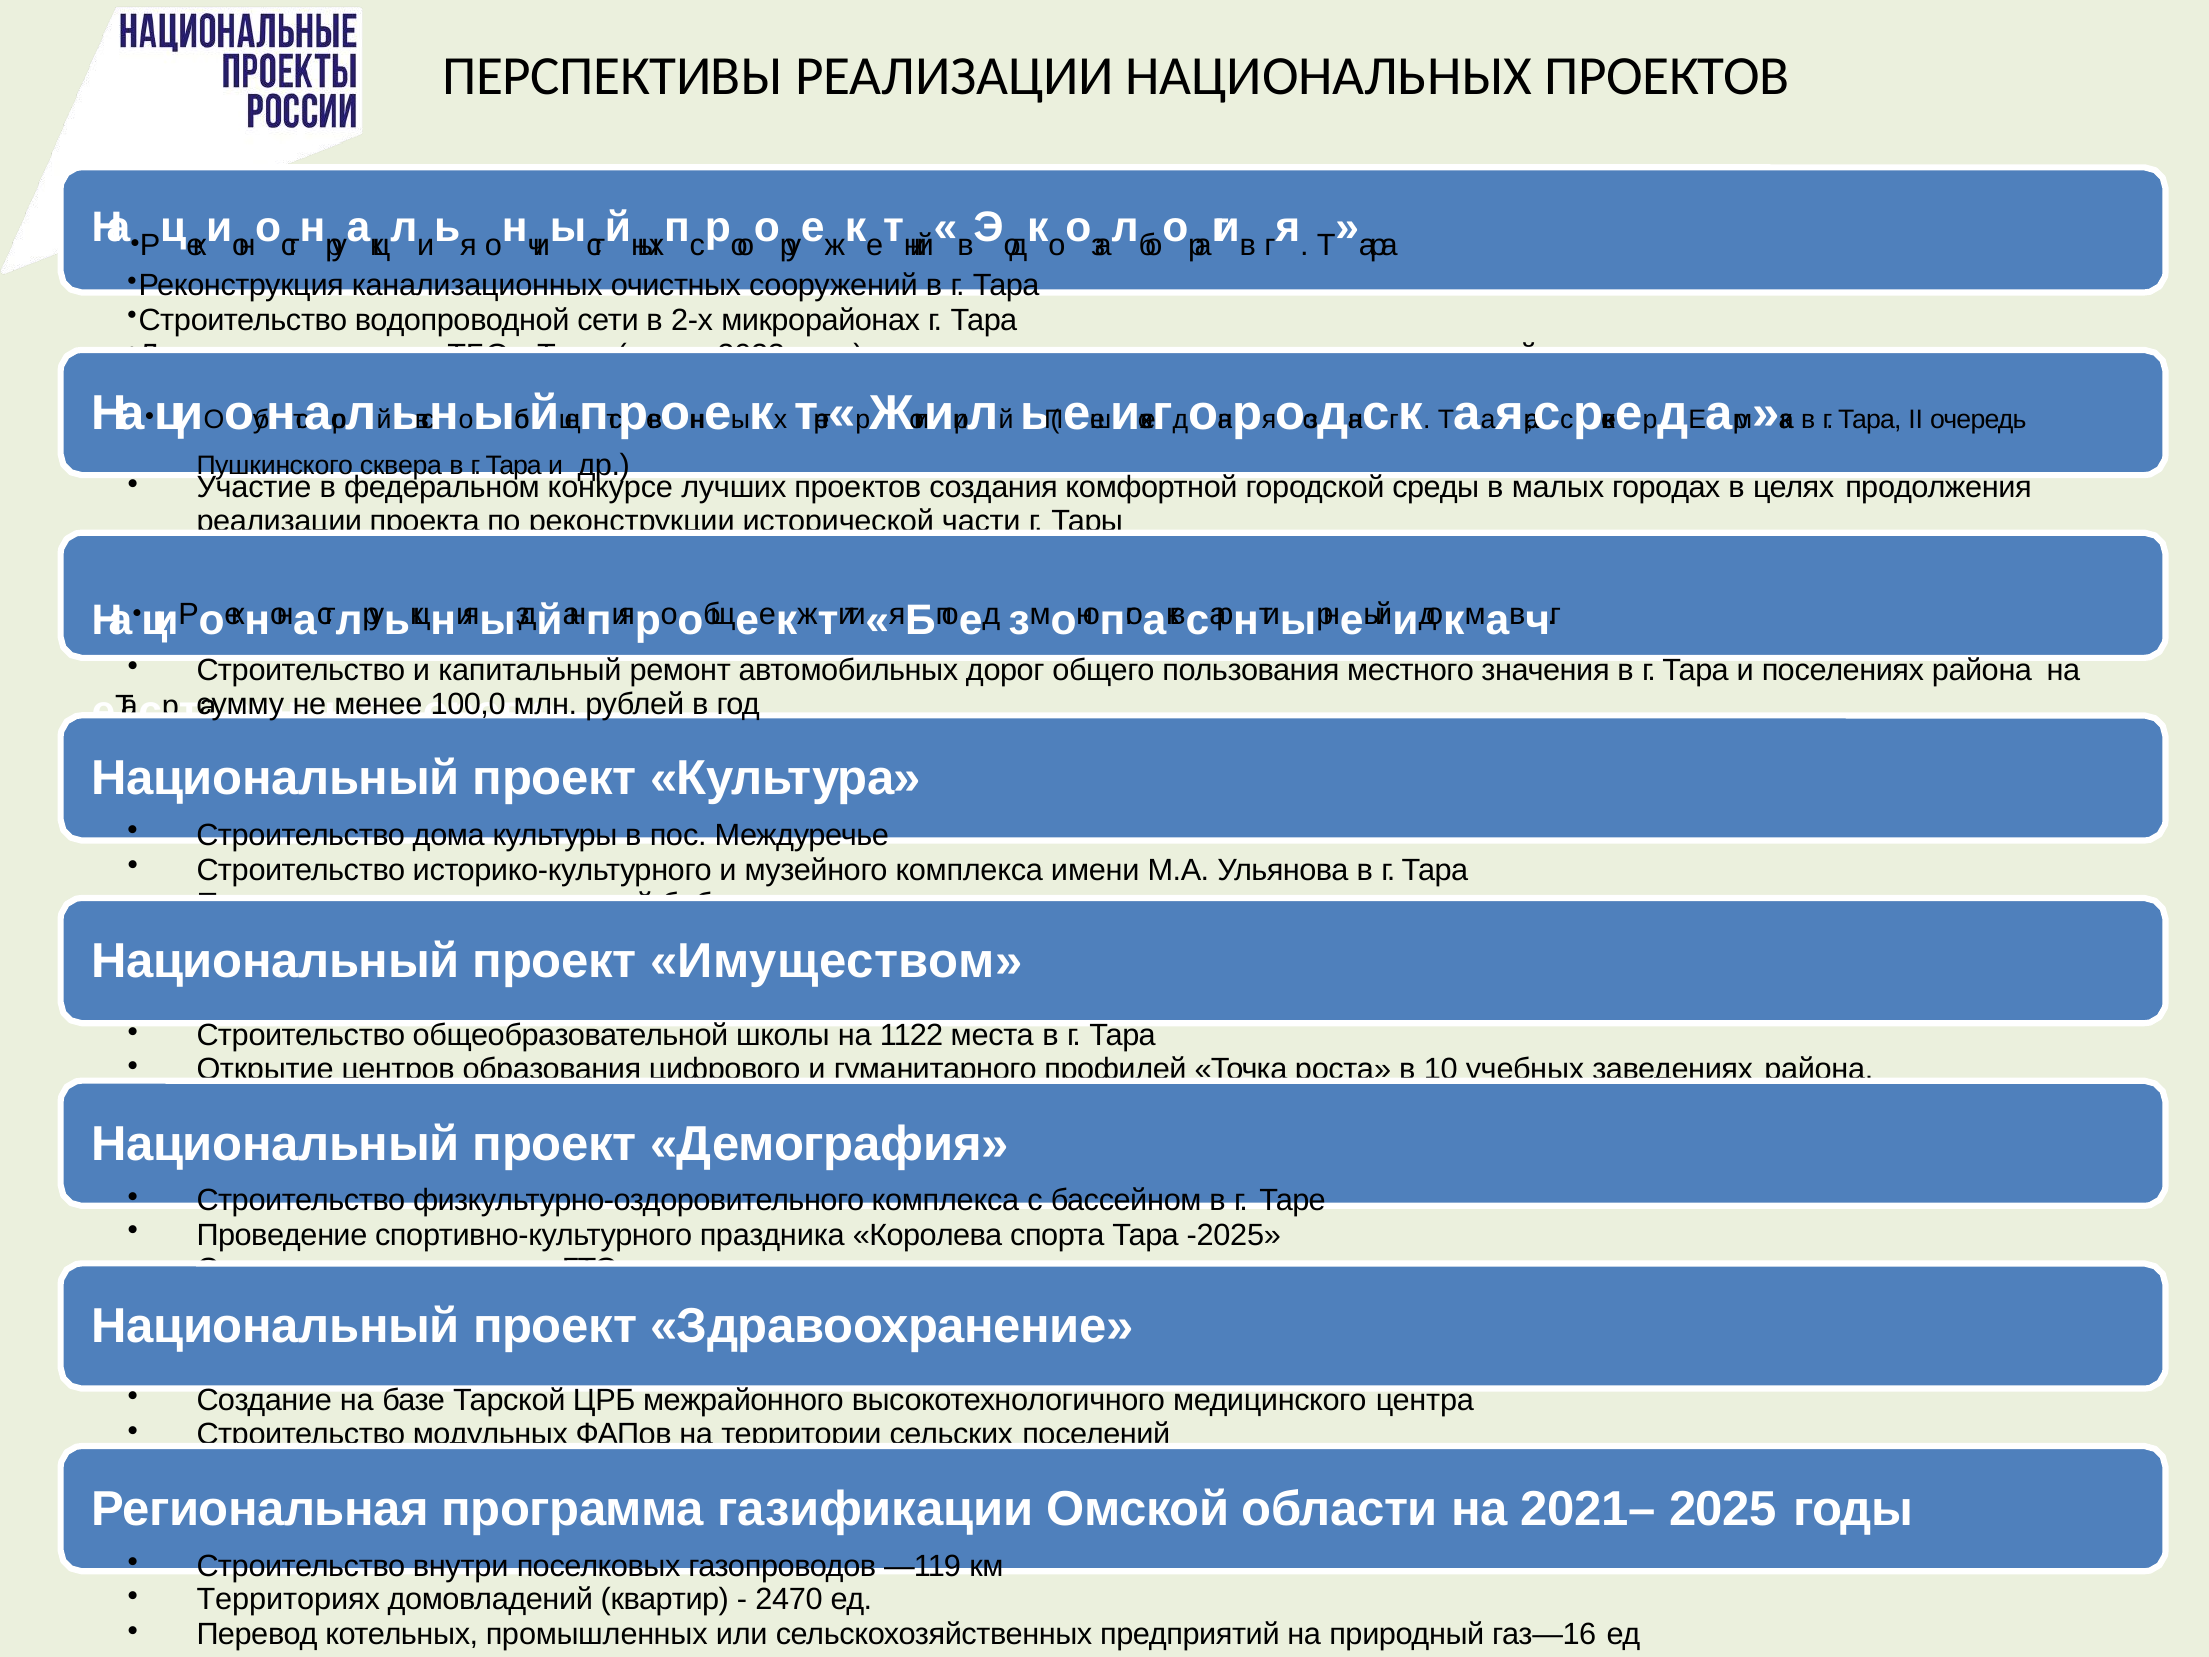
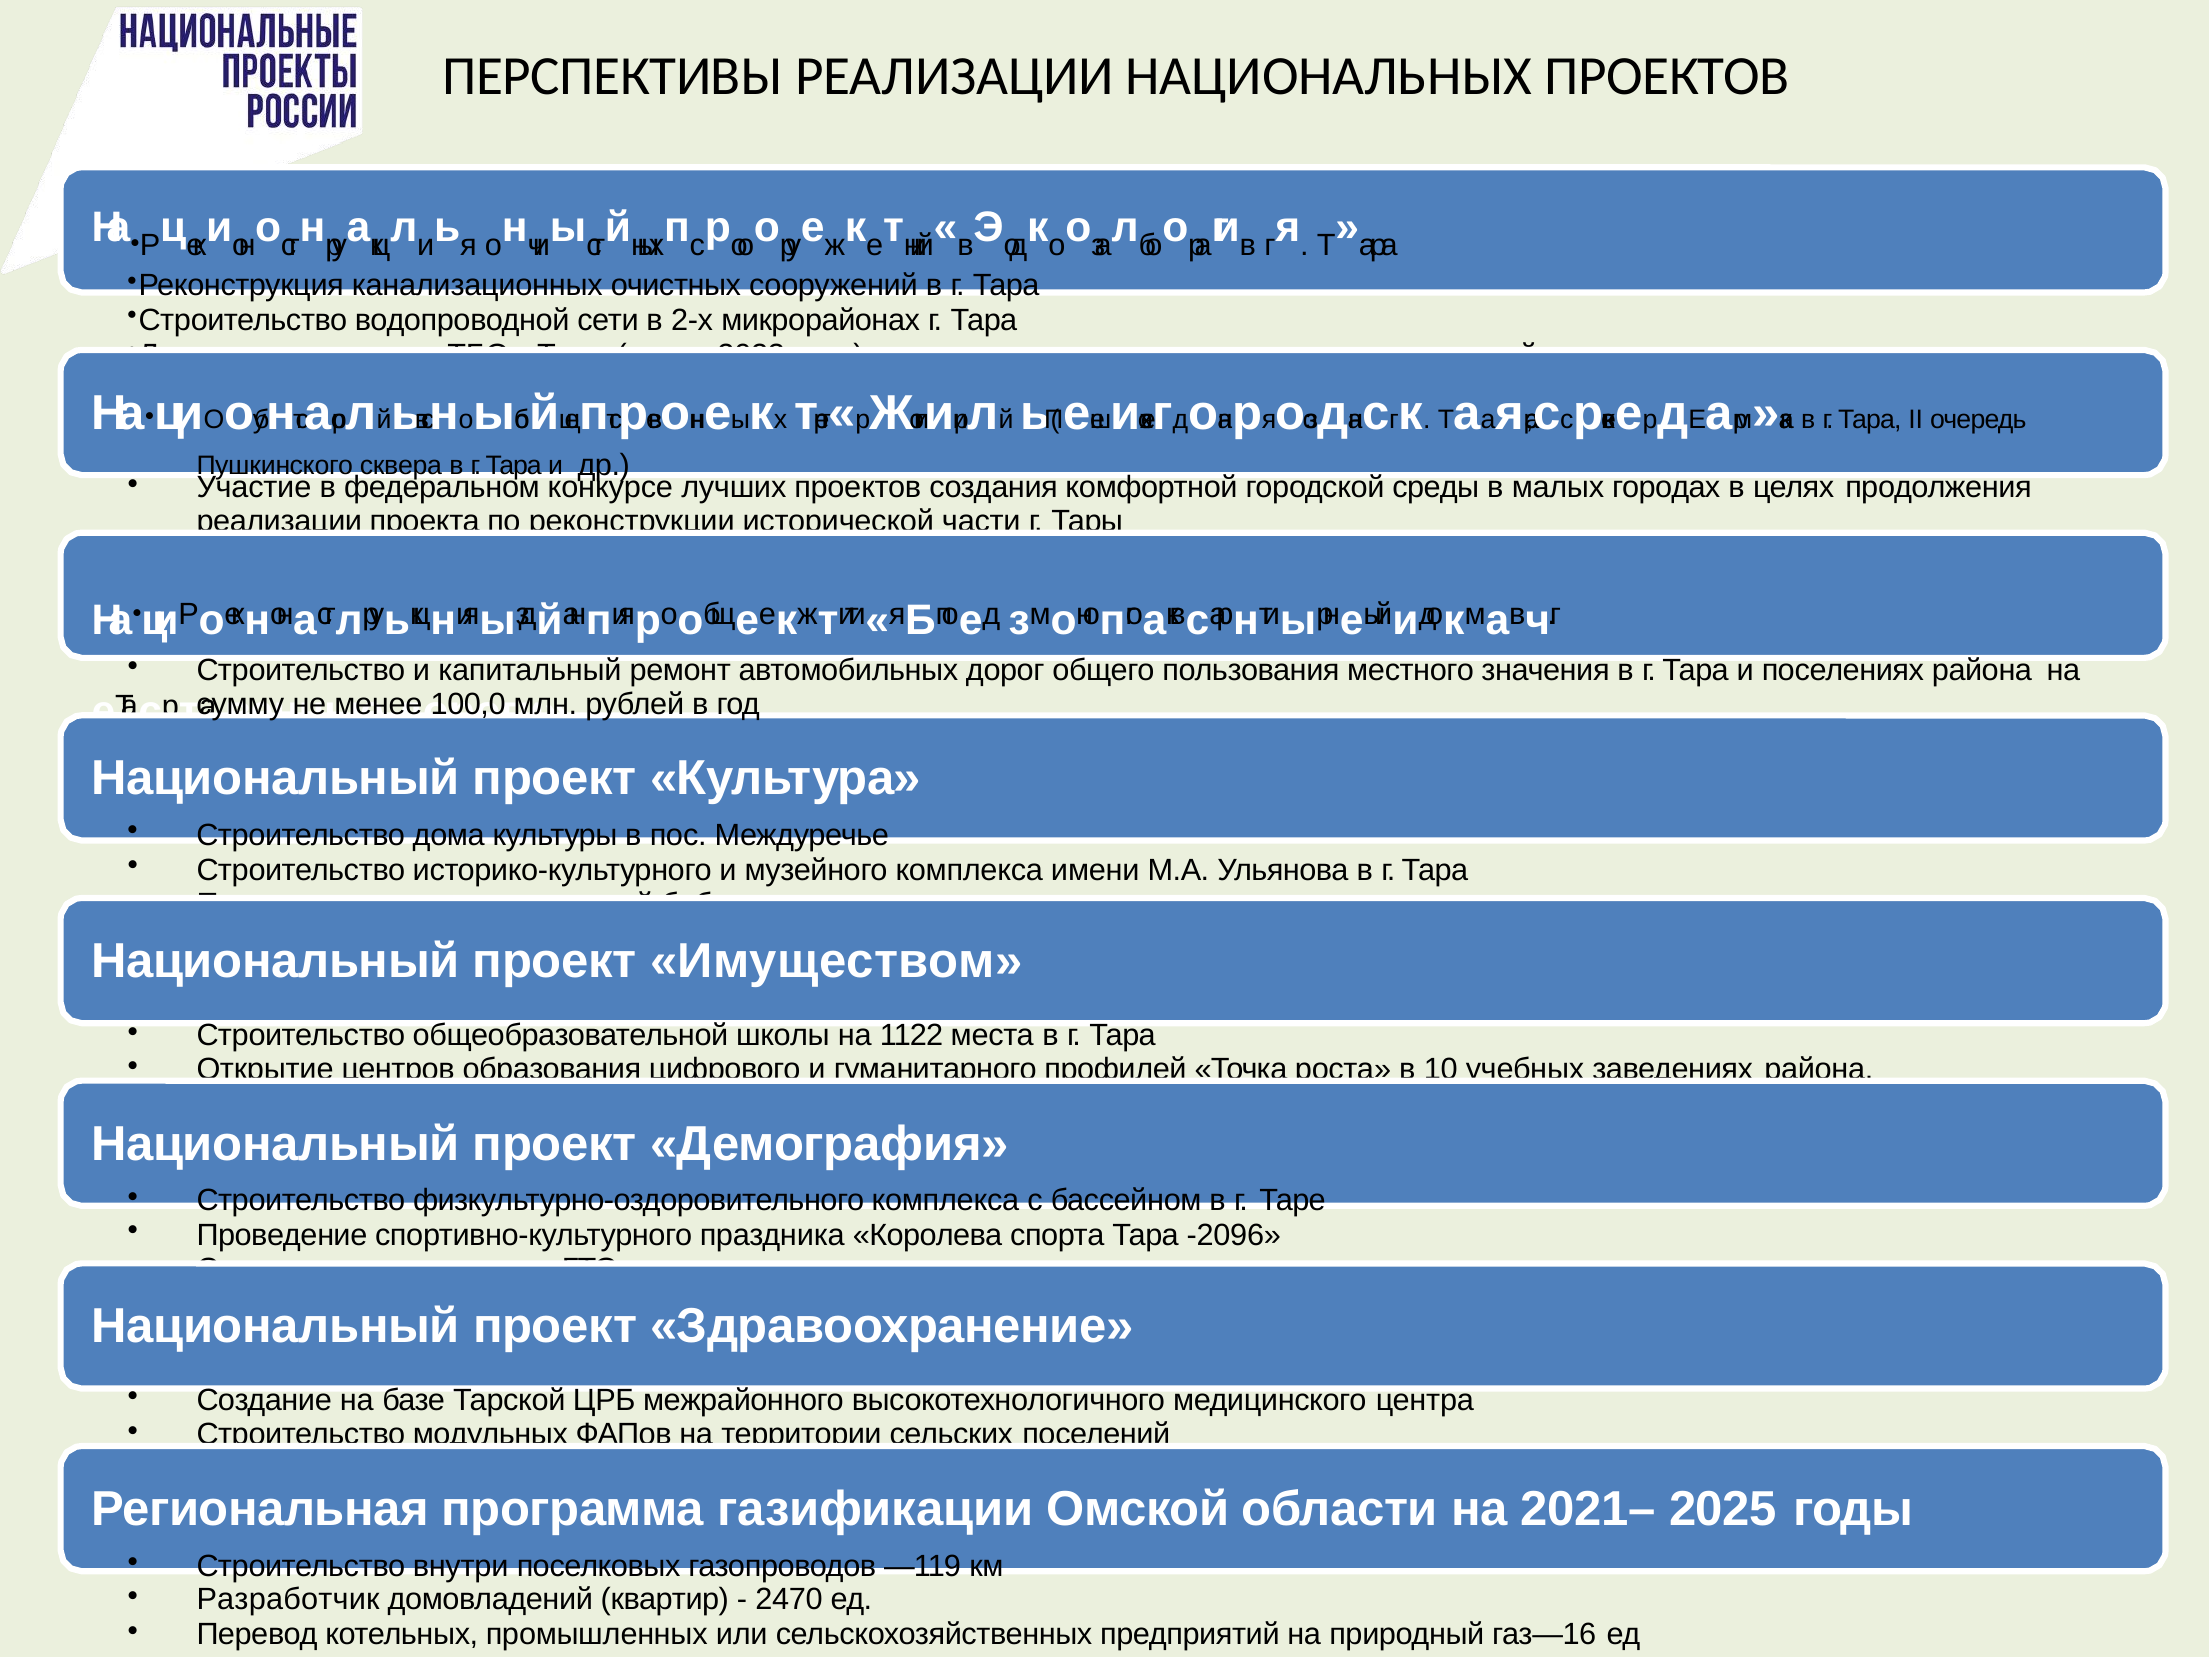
-2025: -2025 -> -2096
Территориях: Территориях -> Разработчик
